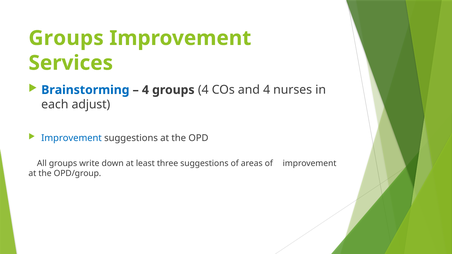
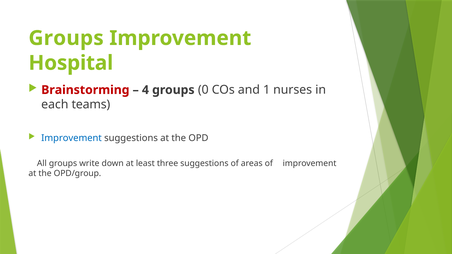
Services: Services -> Hospital
Brainstorming colour: blue -> red
groups 4: 4 -> 0
and 4: 4 -> 1
adjust: adjust -> teams
